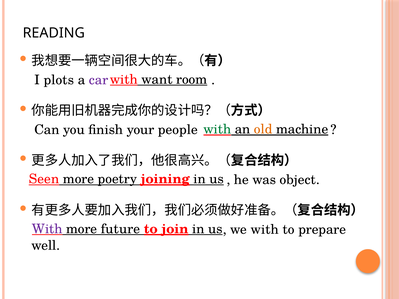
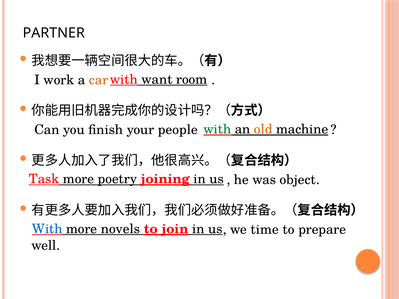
READING: READING -> PARTNER
plots: plots -> work
car colour: purple -> orange
Seen: Seen -> Task
With at (47, 229) colour: purple -> blue
future: future -> novels
we with: with -> time
